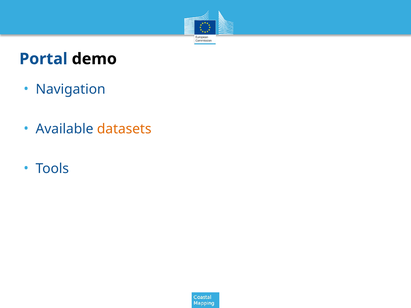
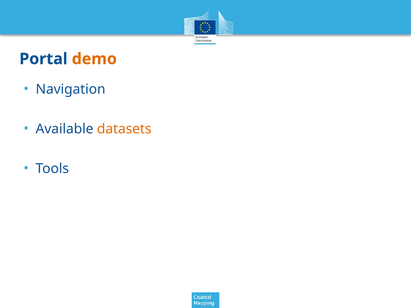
demo colour: black -> orange
